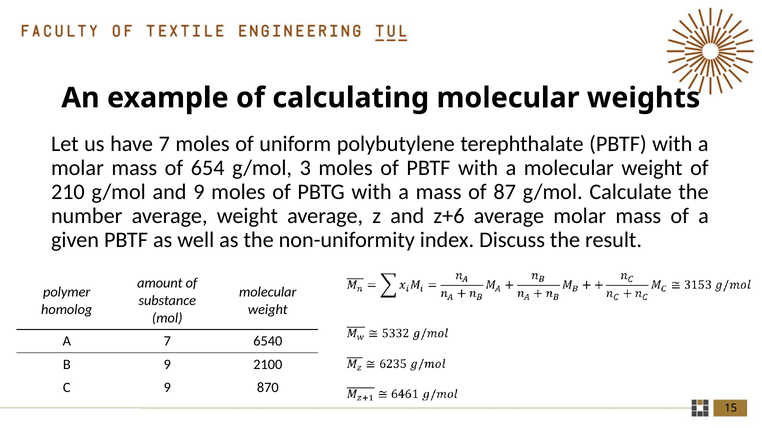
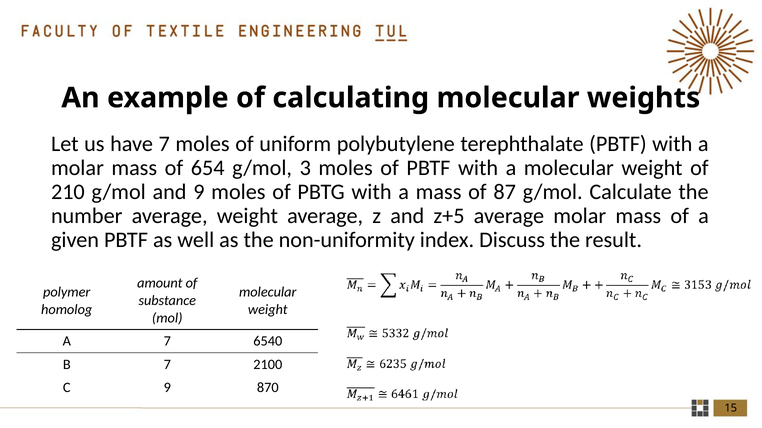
z+6: z+6 -> z+5
B 9: 9 -> 7
